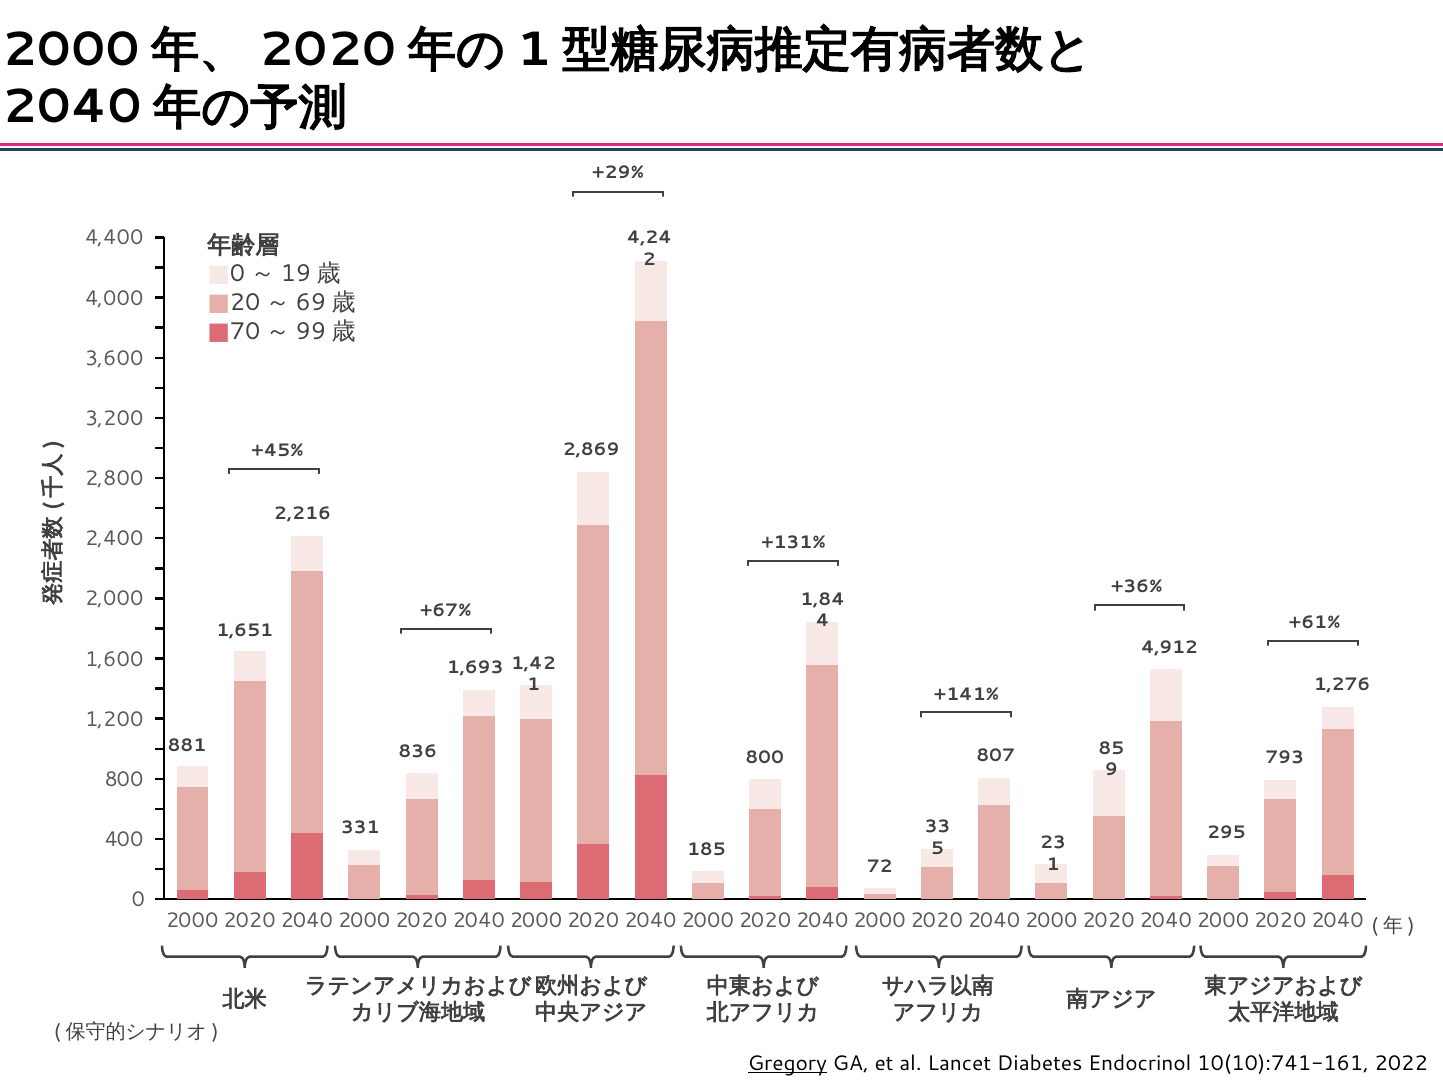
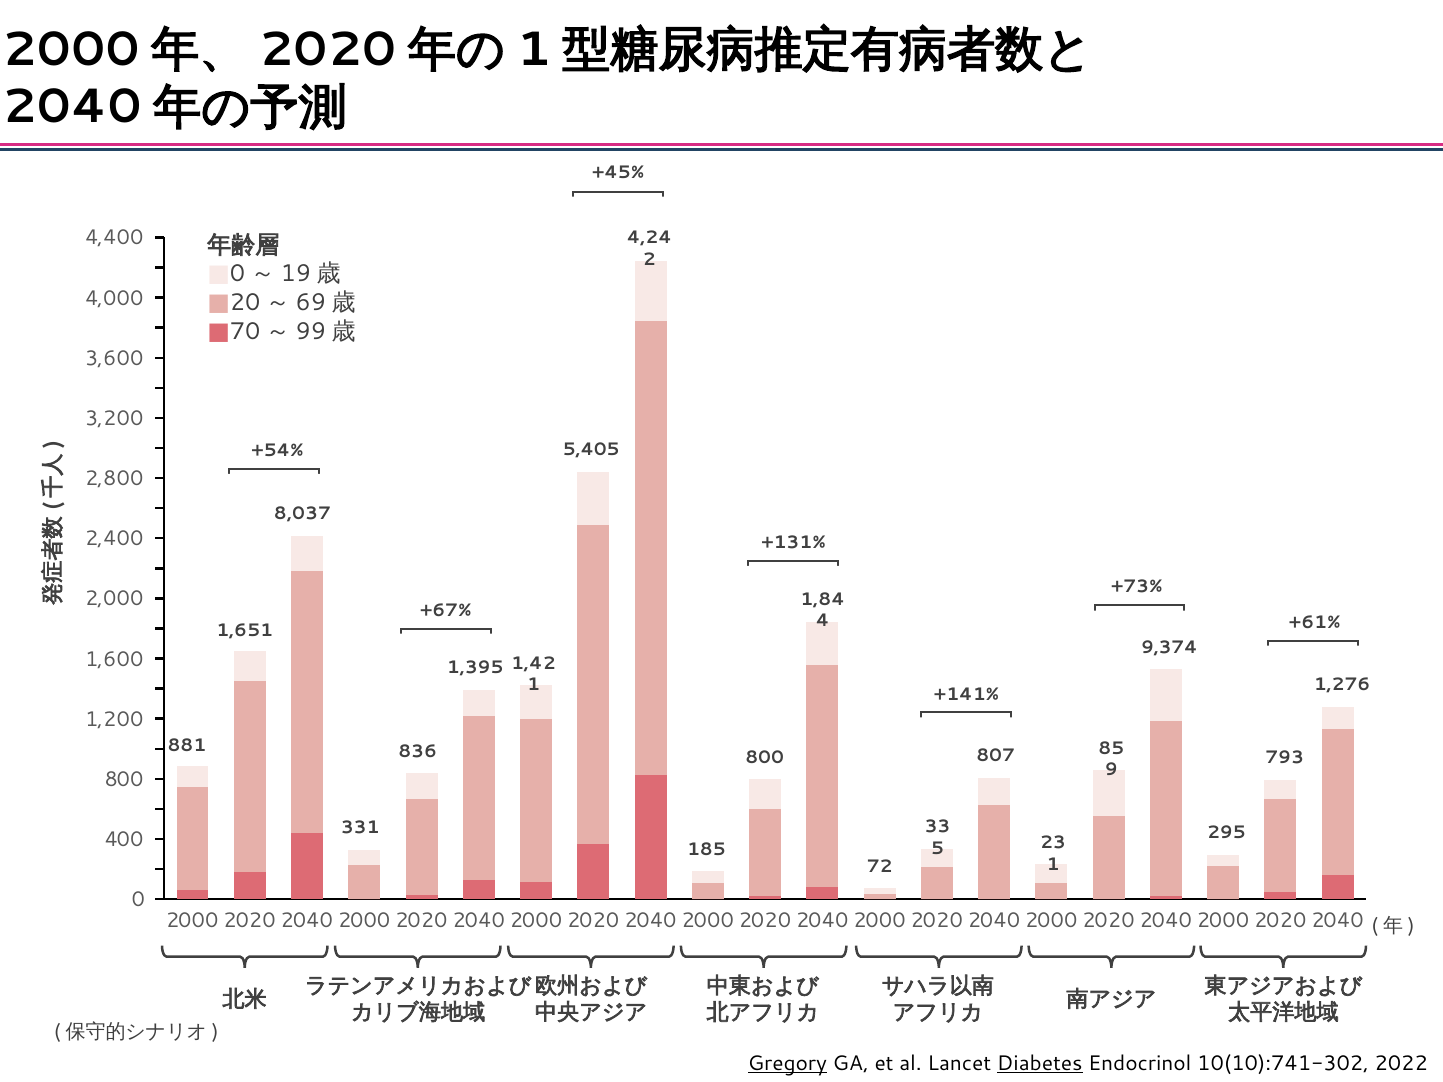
+29%: +29% -> +45%
2,869: 2,869 -> 5,405
+45%: +45% -> +54%
2,216: 2,216 -> 8,037
+36%: +36% -> +73%
4,912: 4,912 -> 9,374
1,693: 1,693 -> 1,395
Diabetes underline: none -> present
10(10):741-161: 10(10):741-161 -> 10(10):741-302
